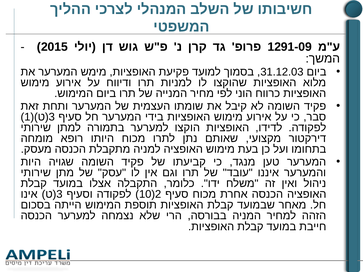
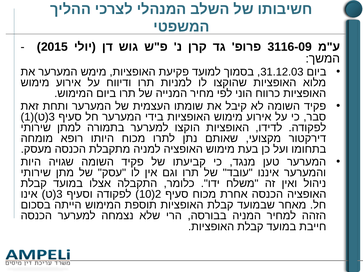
1291-09: 1291-09 -> 3116-09
